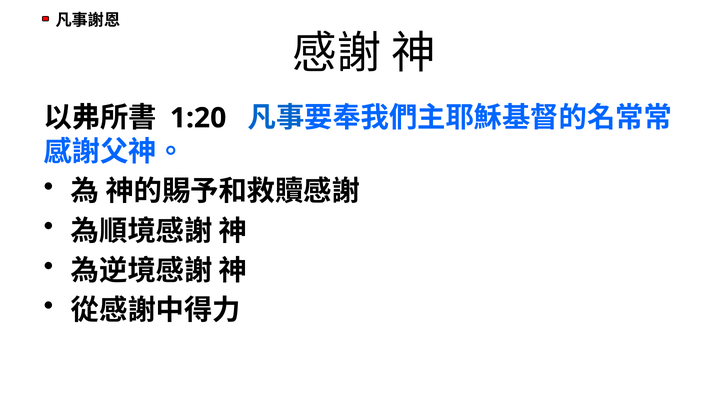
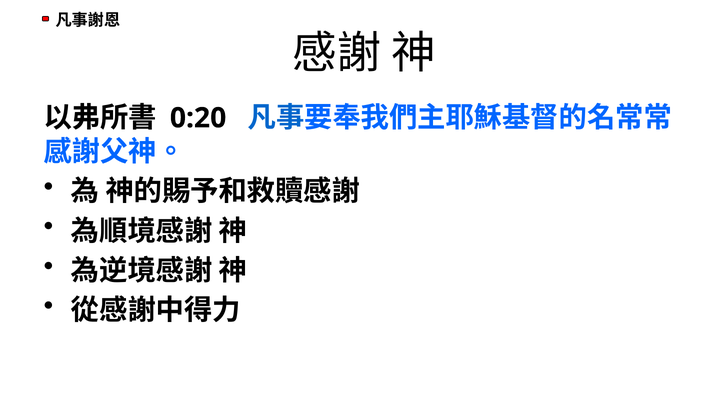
1:20: 1:20 -> 0:20
